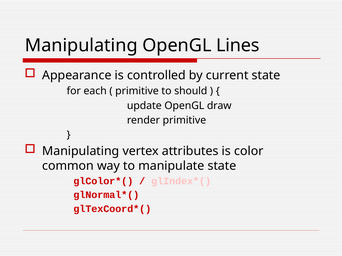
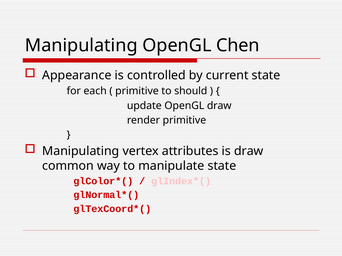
Lines: Lines -> Chen
is color: color -> draw
